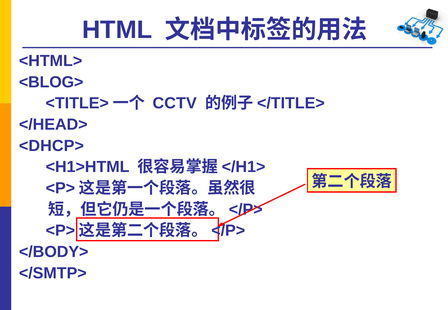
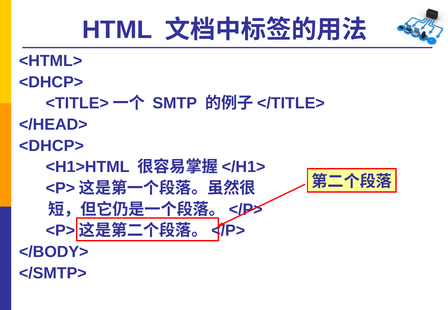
<BLOG> at (51, 82): <BLOG> -> <DHCP>
CCTV: CCTV -> SMTP
